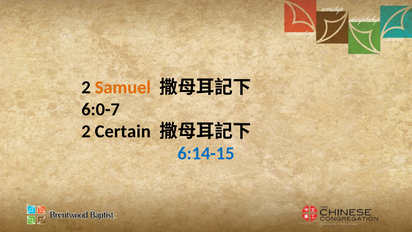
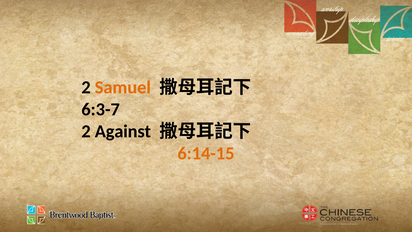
6:0-7: 6:0-7 -> 6:3-7
Certain: Certain -> Against
6:14-15 colour: blue -> orange
